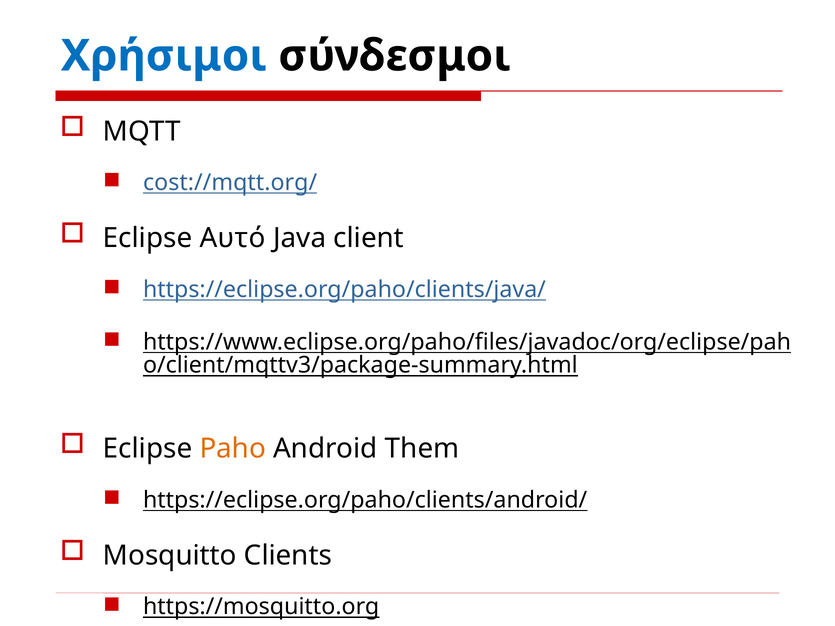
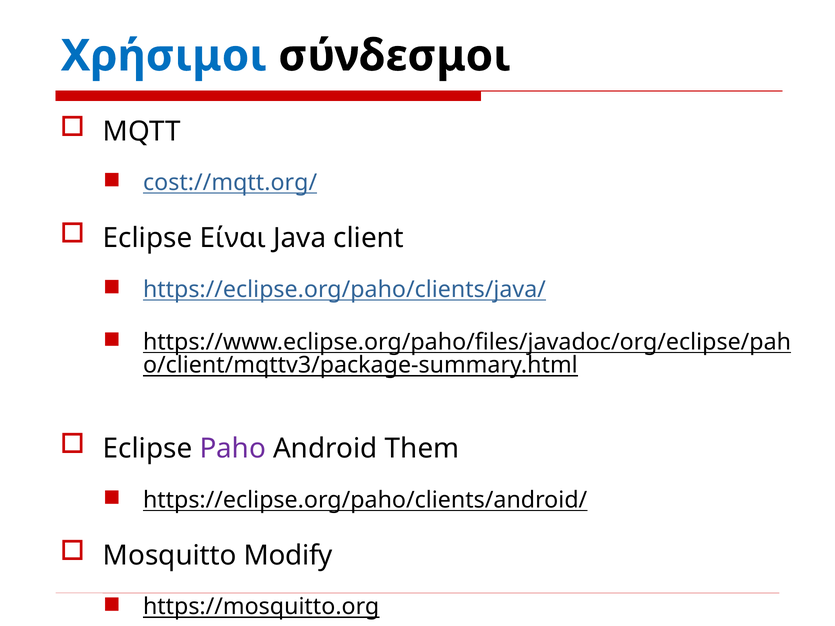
Αυτό: Αυτό -> Είναι
Paho colour: orange -> purple
Clients: Clients -> Modify
